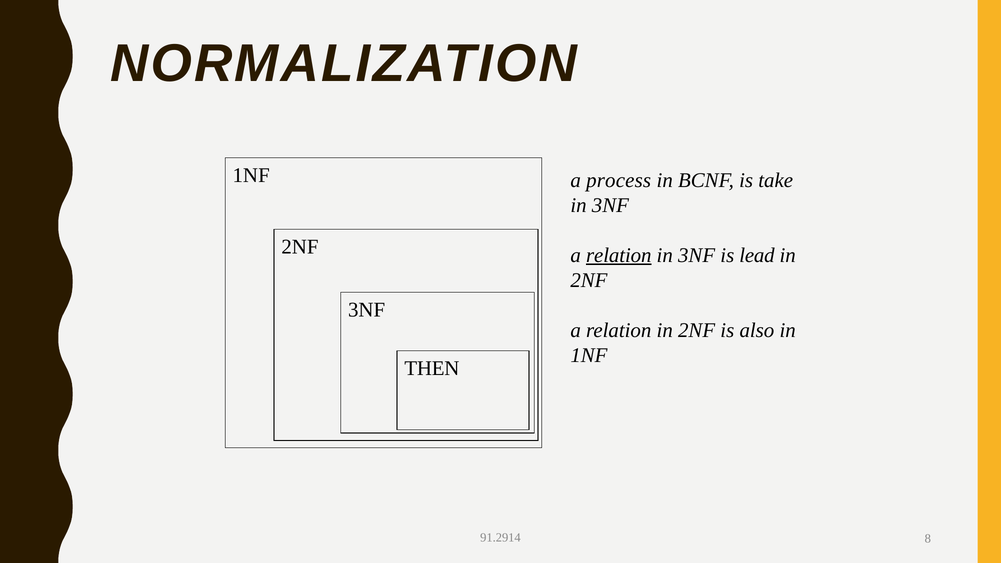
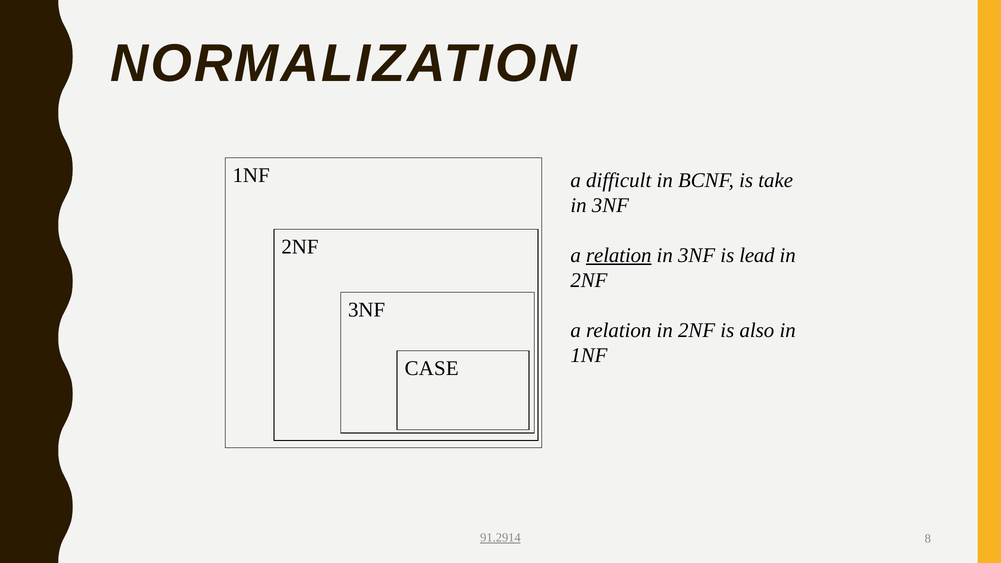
process: process -> difficult
THEN: THEN -> CASE
91.2914 underline: none -> present
